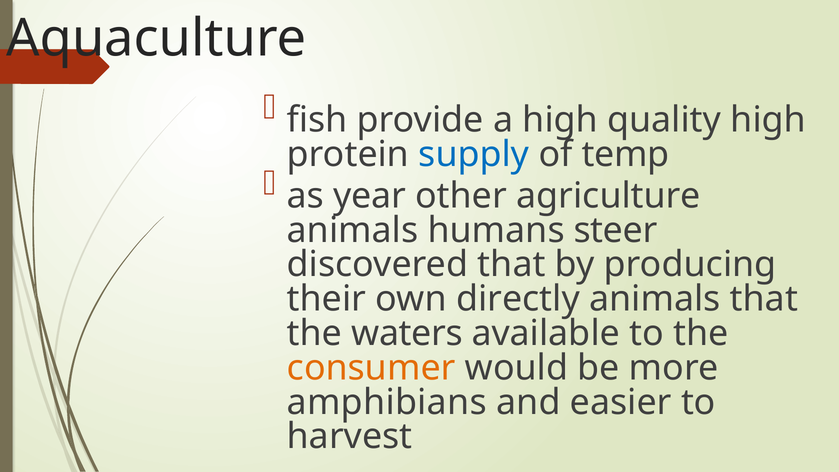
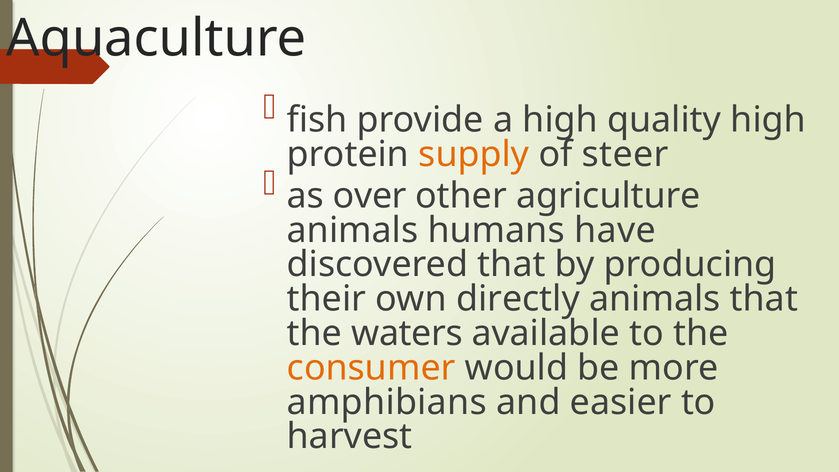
supply colour: blue -> orange
temp: temp -> steer
year: year -> over
steer: steer -> have
